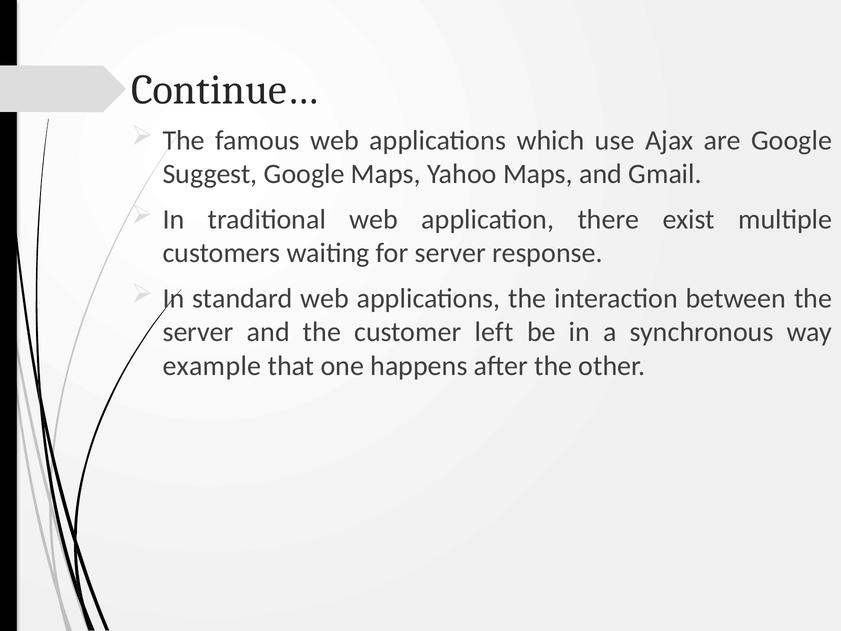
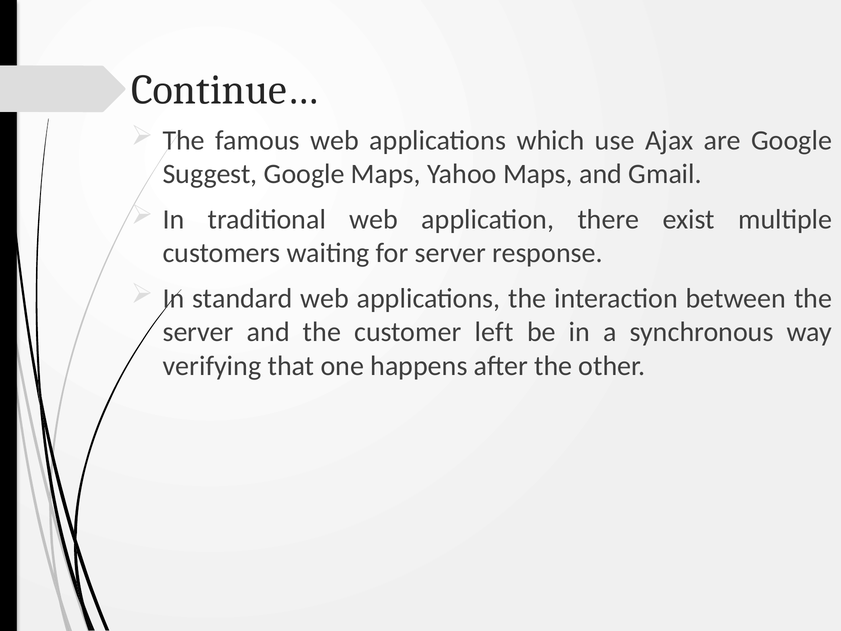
example: example -> verifying
